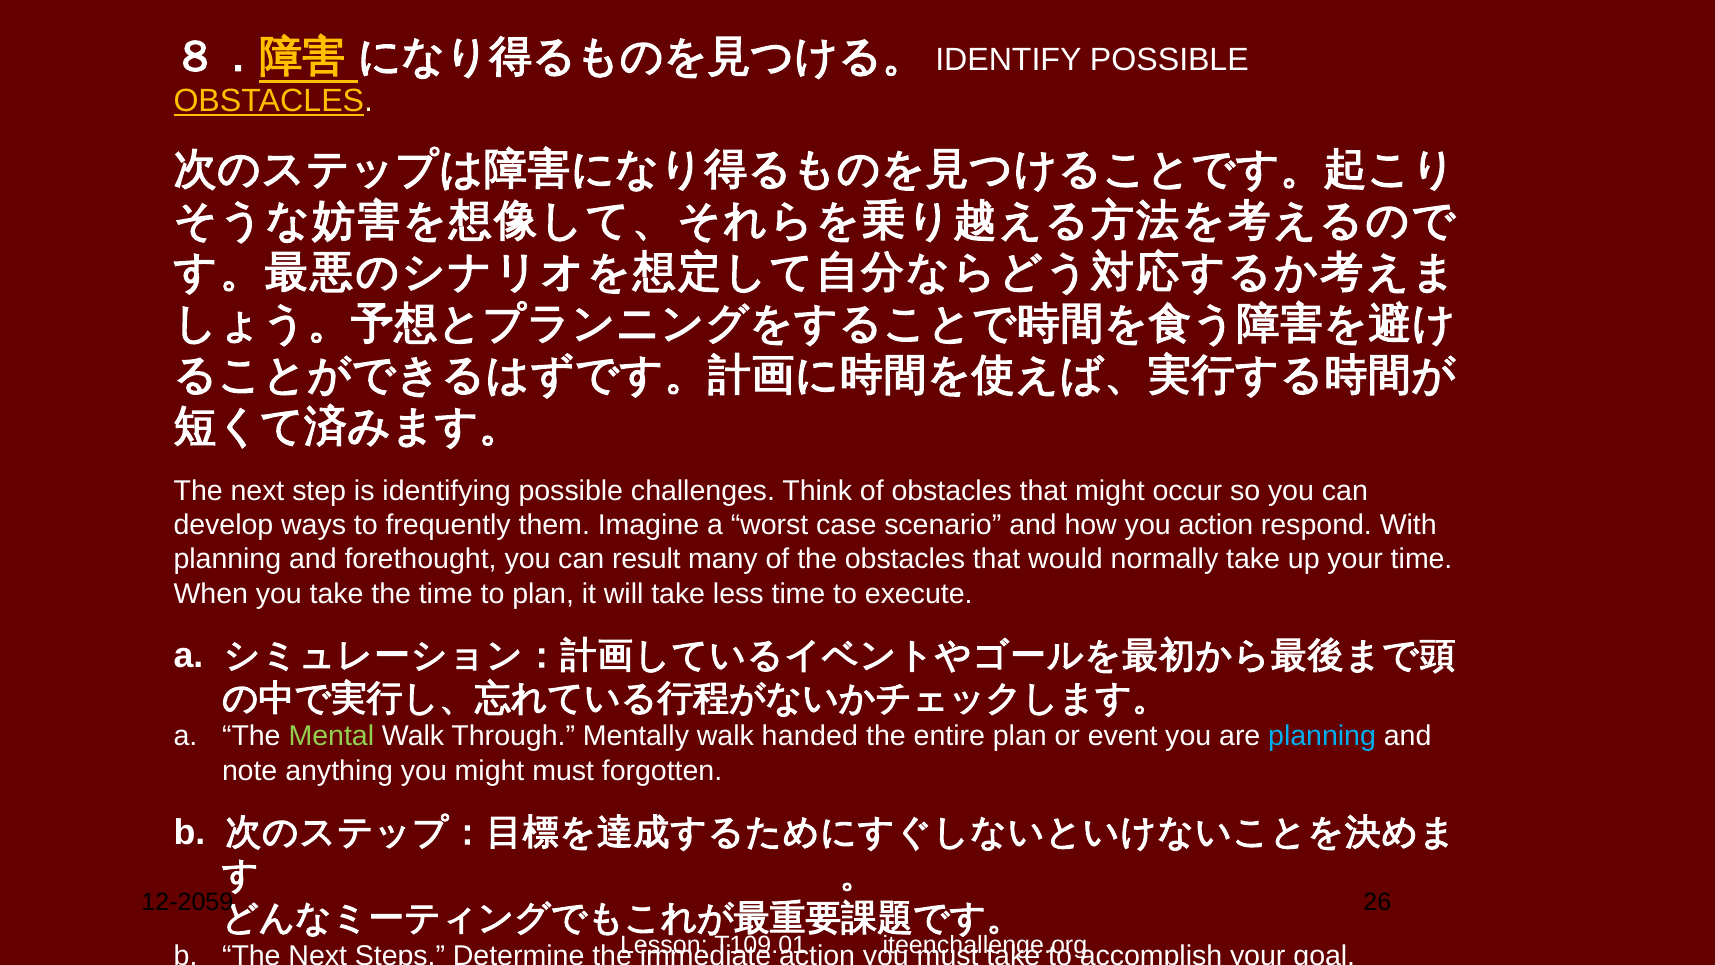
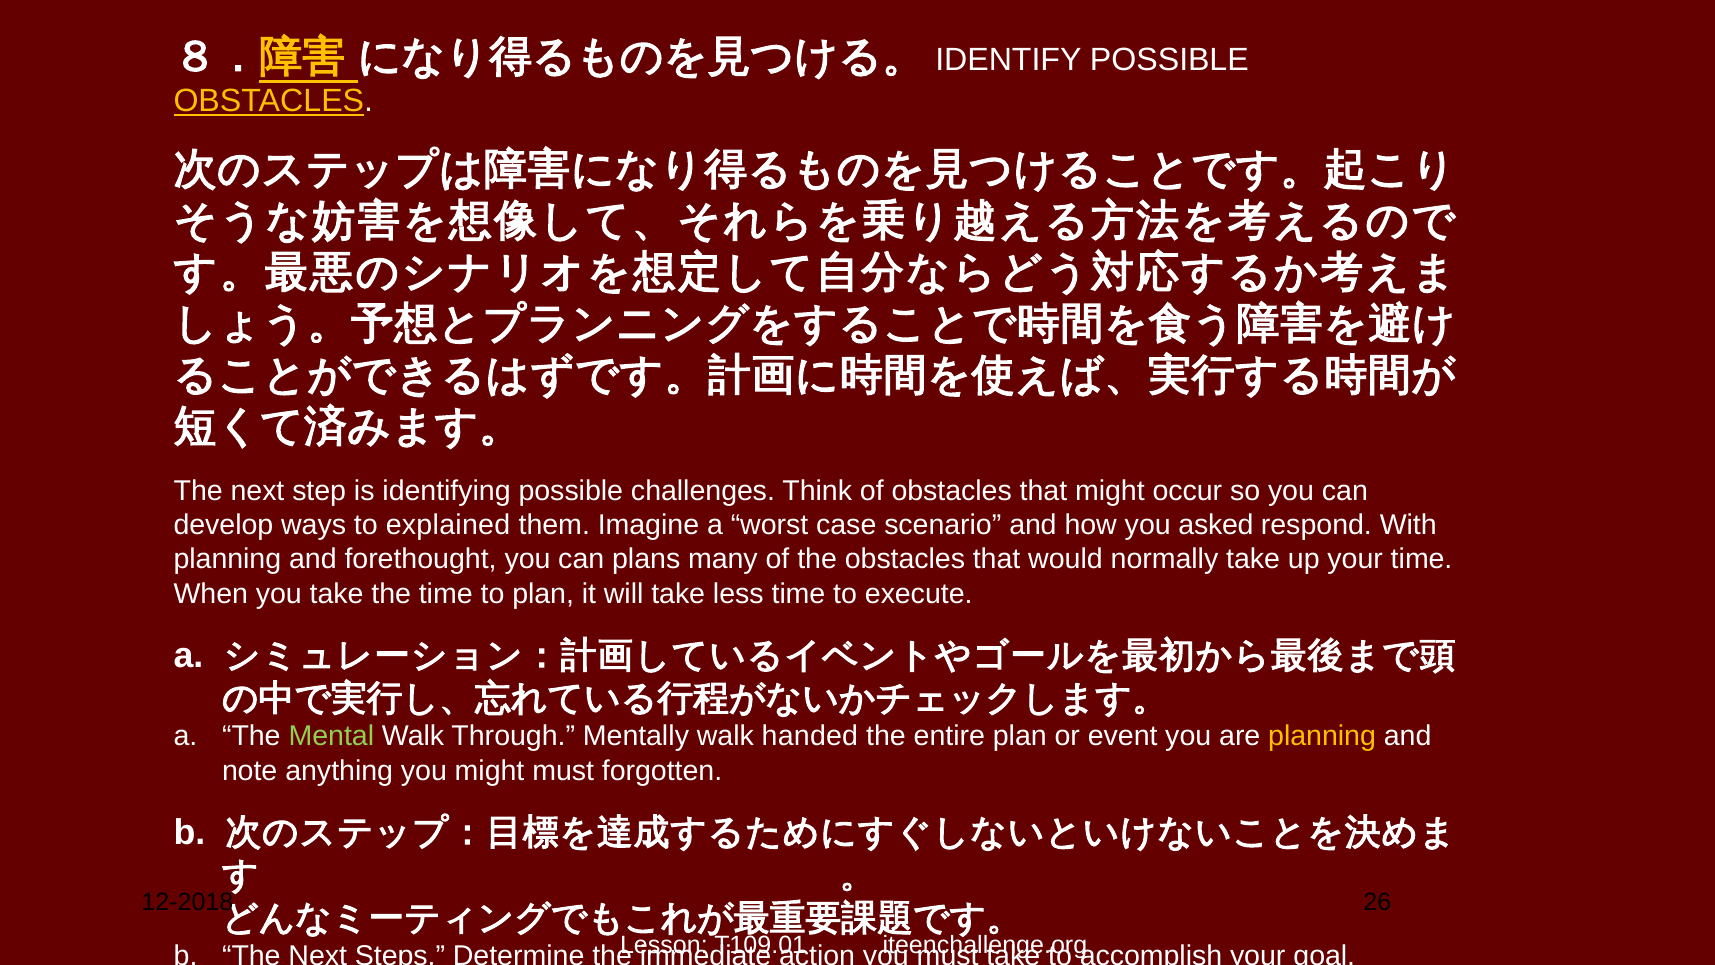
frequently: frequently -> explained
you action: action -> asked
can result: result -> plans
planning at (1322, 736) colour: light blue -> yellow
12-2059: 12-2059 -> 12-2018
